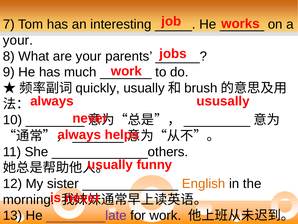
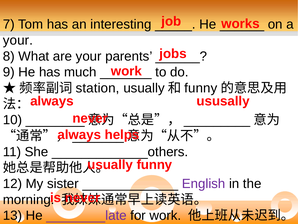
quickly: quickly -> station
brush at (201, 88): brush -> funny
English colour: orange -> purple
